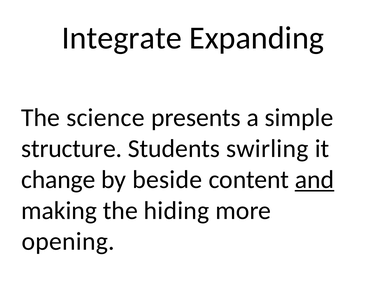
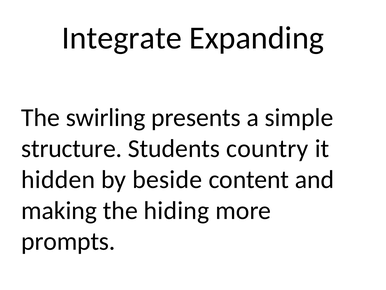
science: science -> swirling
swirling: swirling -> country
change: change -> hidden
and underline: present -> none
opening: opening -> prompts
